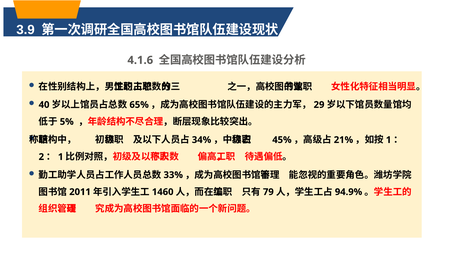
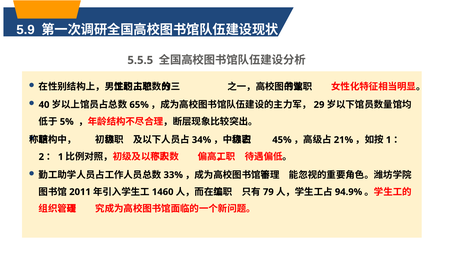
3.9: 3.9 -> 5.9
4.1.6: 4.1.6 -> 5.5.5
